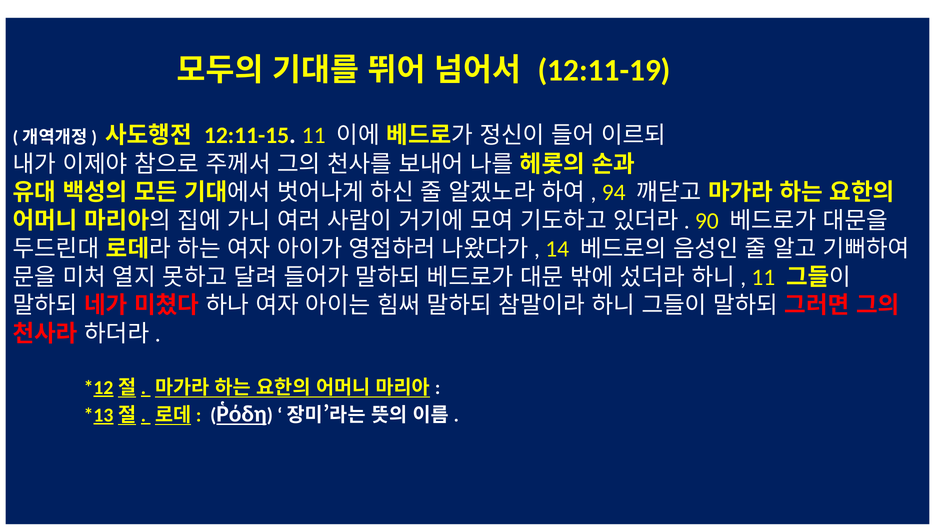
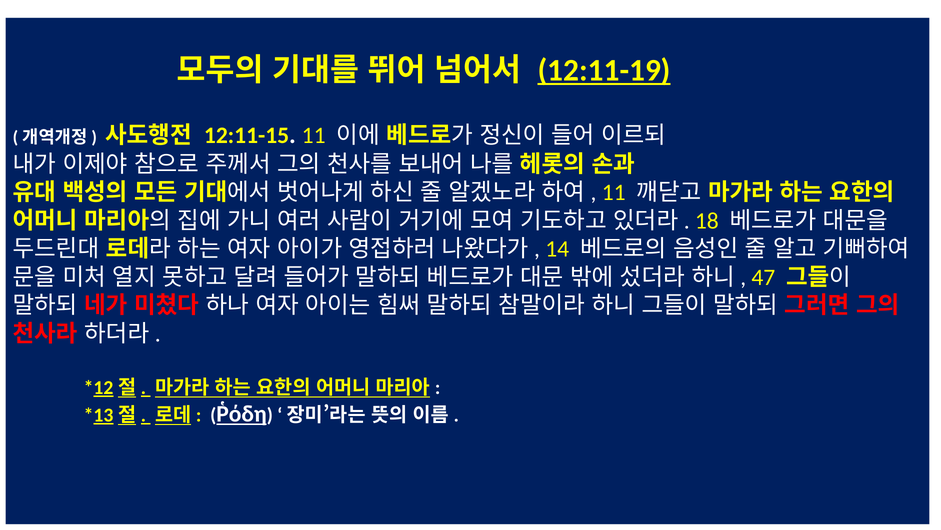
12:11-19 underline: none -> present
94 at (614, 192): 94 -> 11
90: 90 -> 18
11 at (763, 277): 11 -> 47
